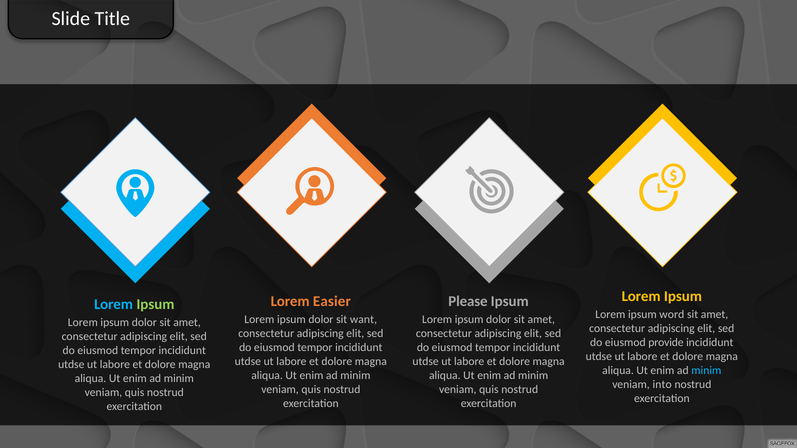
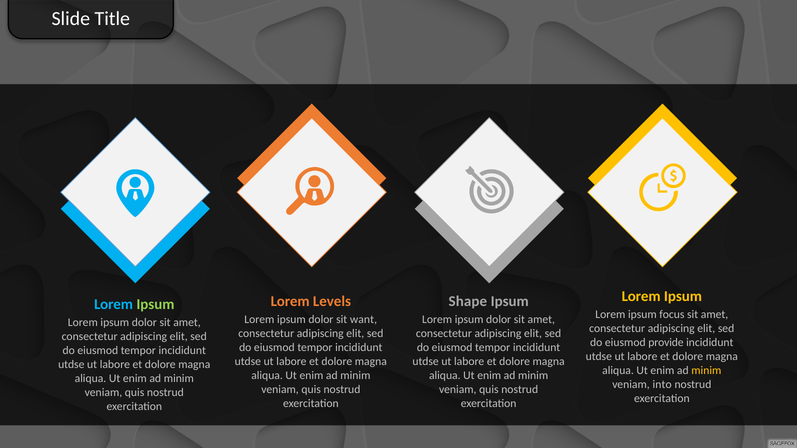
Easier: Easier -> Levels
Please: Please -> Shape
word: word -> focus
minim at (706, 371) colour: light blue -> yellow
